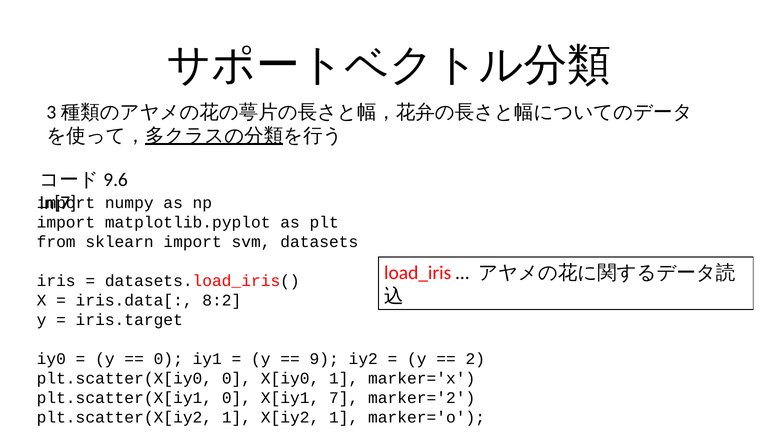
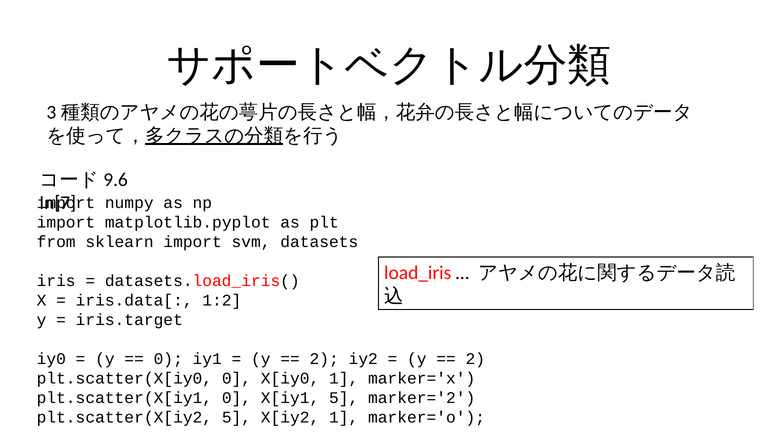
8:2: 8:2 -> 1:2
9 at (324, 359): 9 -> 2
X[iy1 7: 7 -> 5
plt.scatter(X[iy2 1: 1 -> 5
